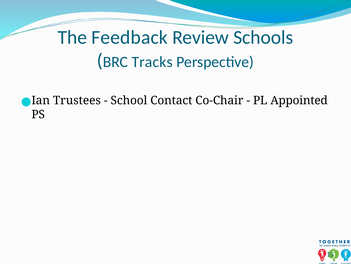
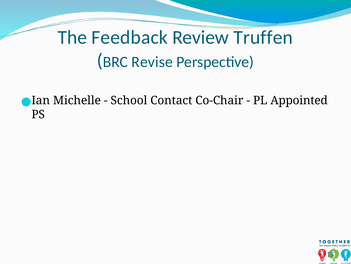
Schools: Schools -> Truffen
Tracks: Tracks -> Revise
Trustees: Trustees -> Michelle
